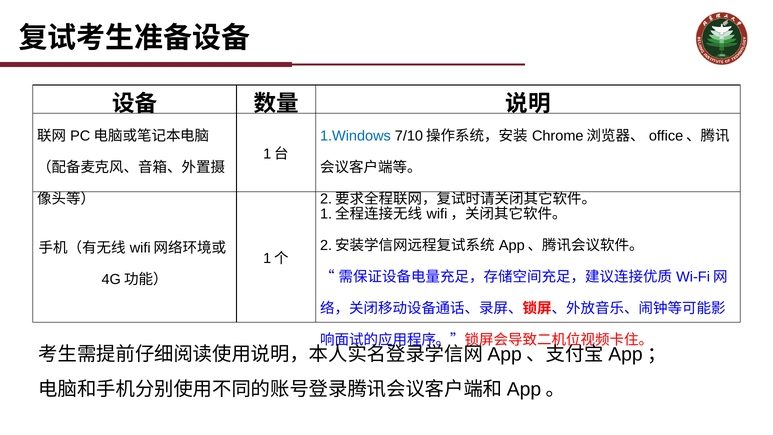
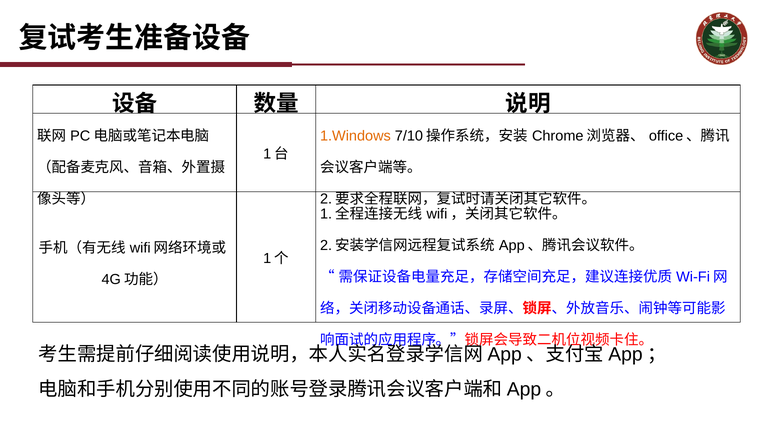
1.Windows colour: blue -> orange
